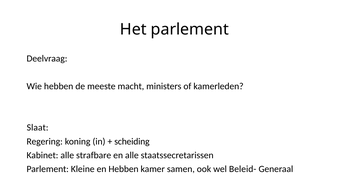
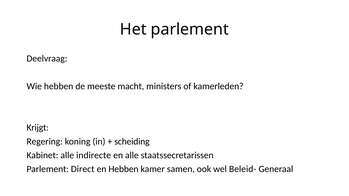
Slaat: Slaat -> Krijgt
strafbare: strafbare -> indirecte
Kleine: Kleine -> Direct
